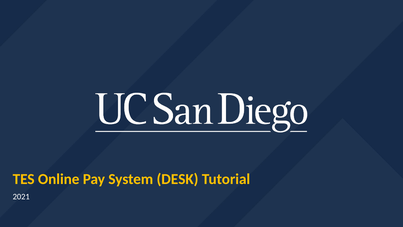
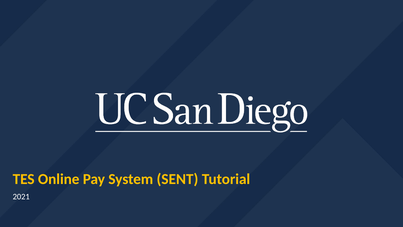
DESK: DESK -> SENT
